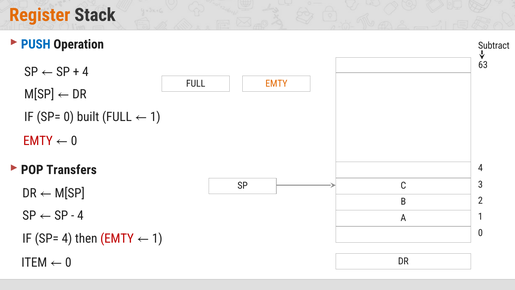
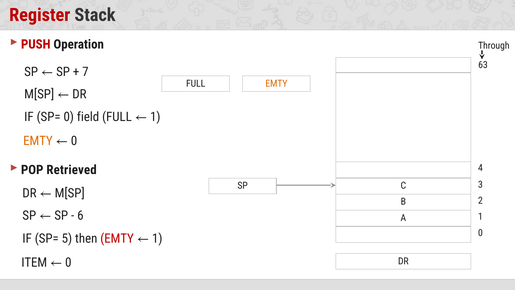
Register colour: orange -> red
PUSH colour: blue -> red
Subtract: Subtract -> Through
4 at (85, 72): 4 -> 7
built: built -> field
EMTY at (38, 141) colour: red -> orange
Transfers: Transfers -> Retrieved
4 at (80, 215): 4 -> 6
4 at (67, 238): 4 -> 5
